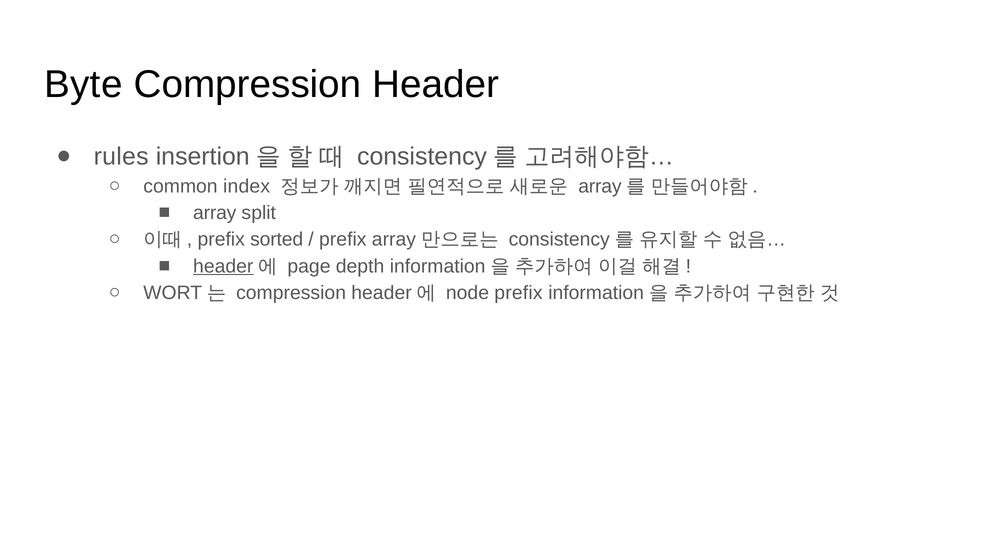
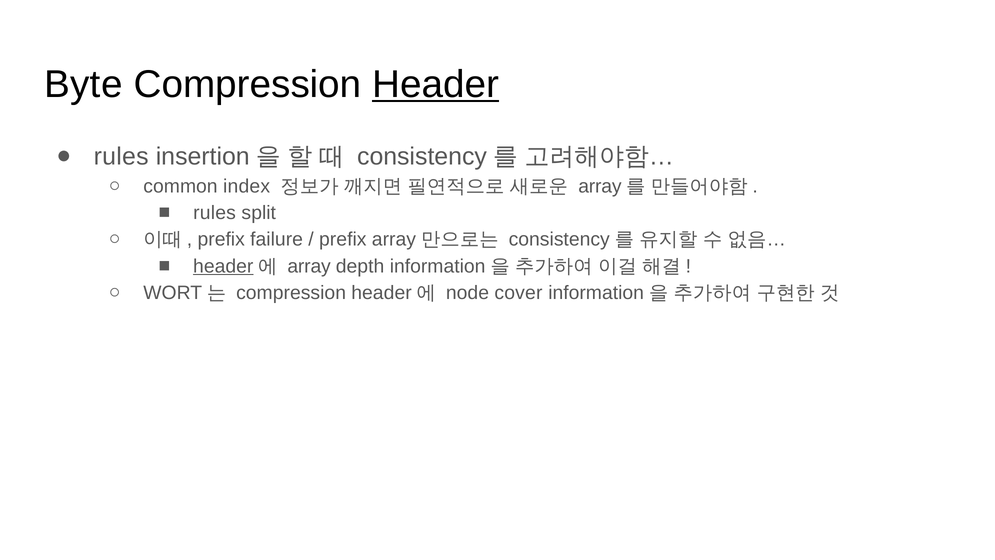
Header at (436, 84) underline: none -> present
array at (215, 213): array -> rules
sorted: sorted -> failure
page at (309, 266): page -> array
node prefix: prefix -> cover
